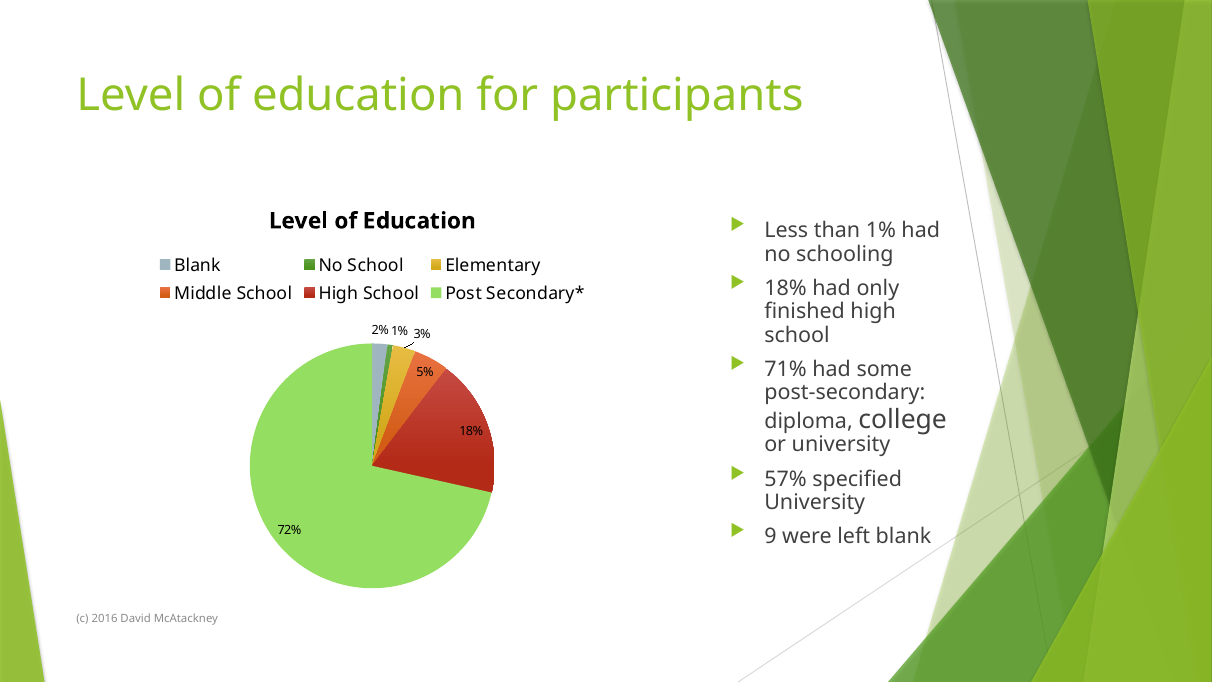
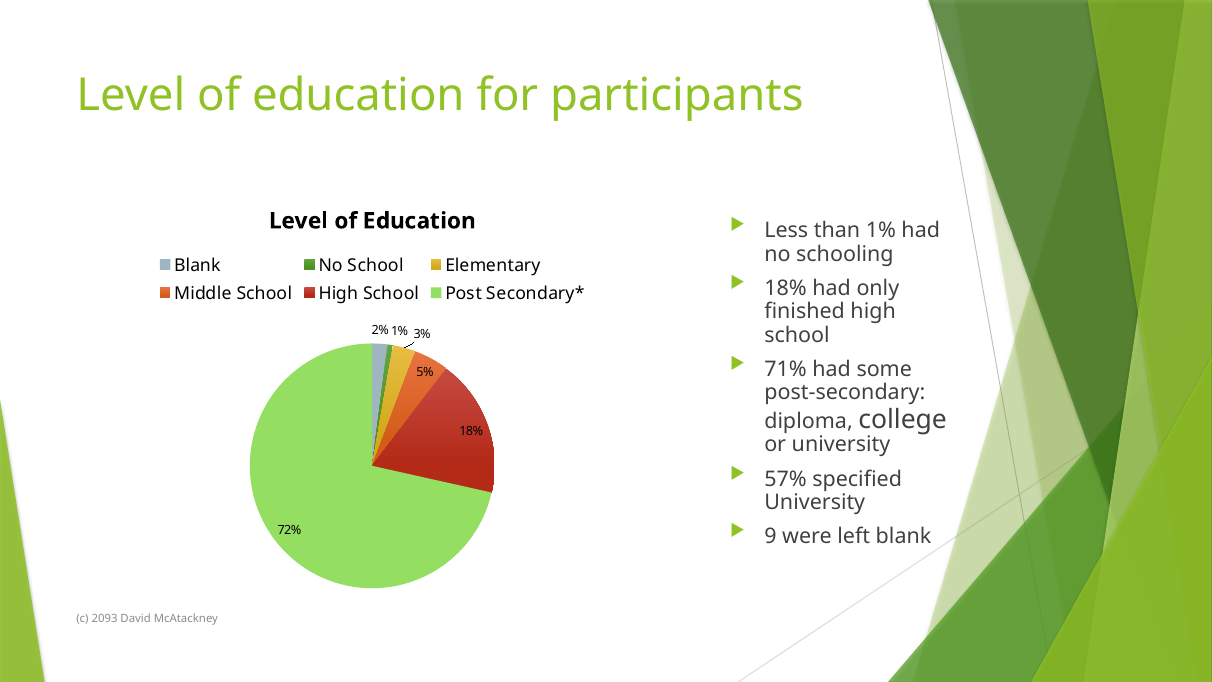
2016: 2016 -> 2093
